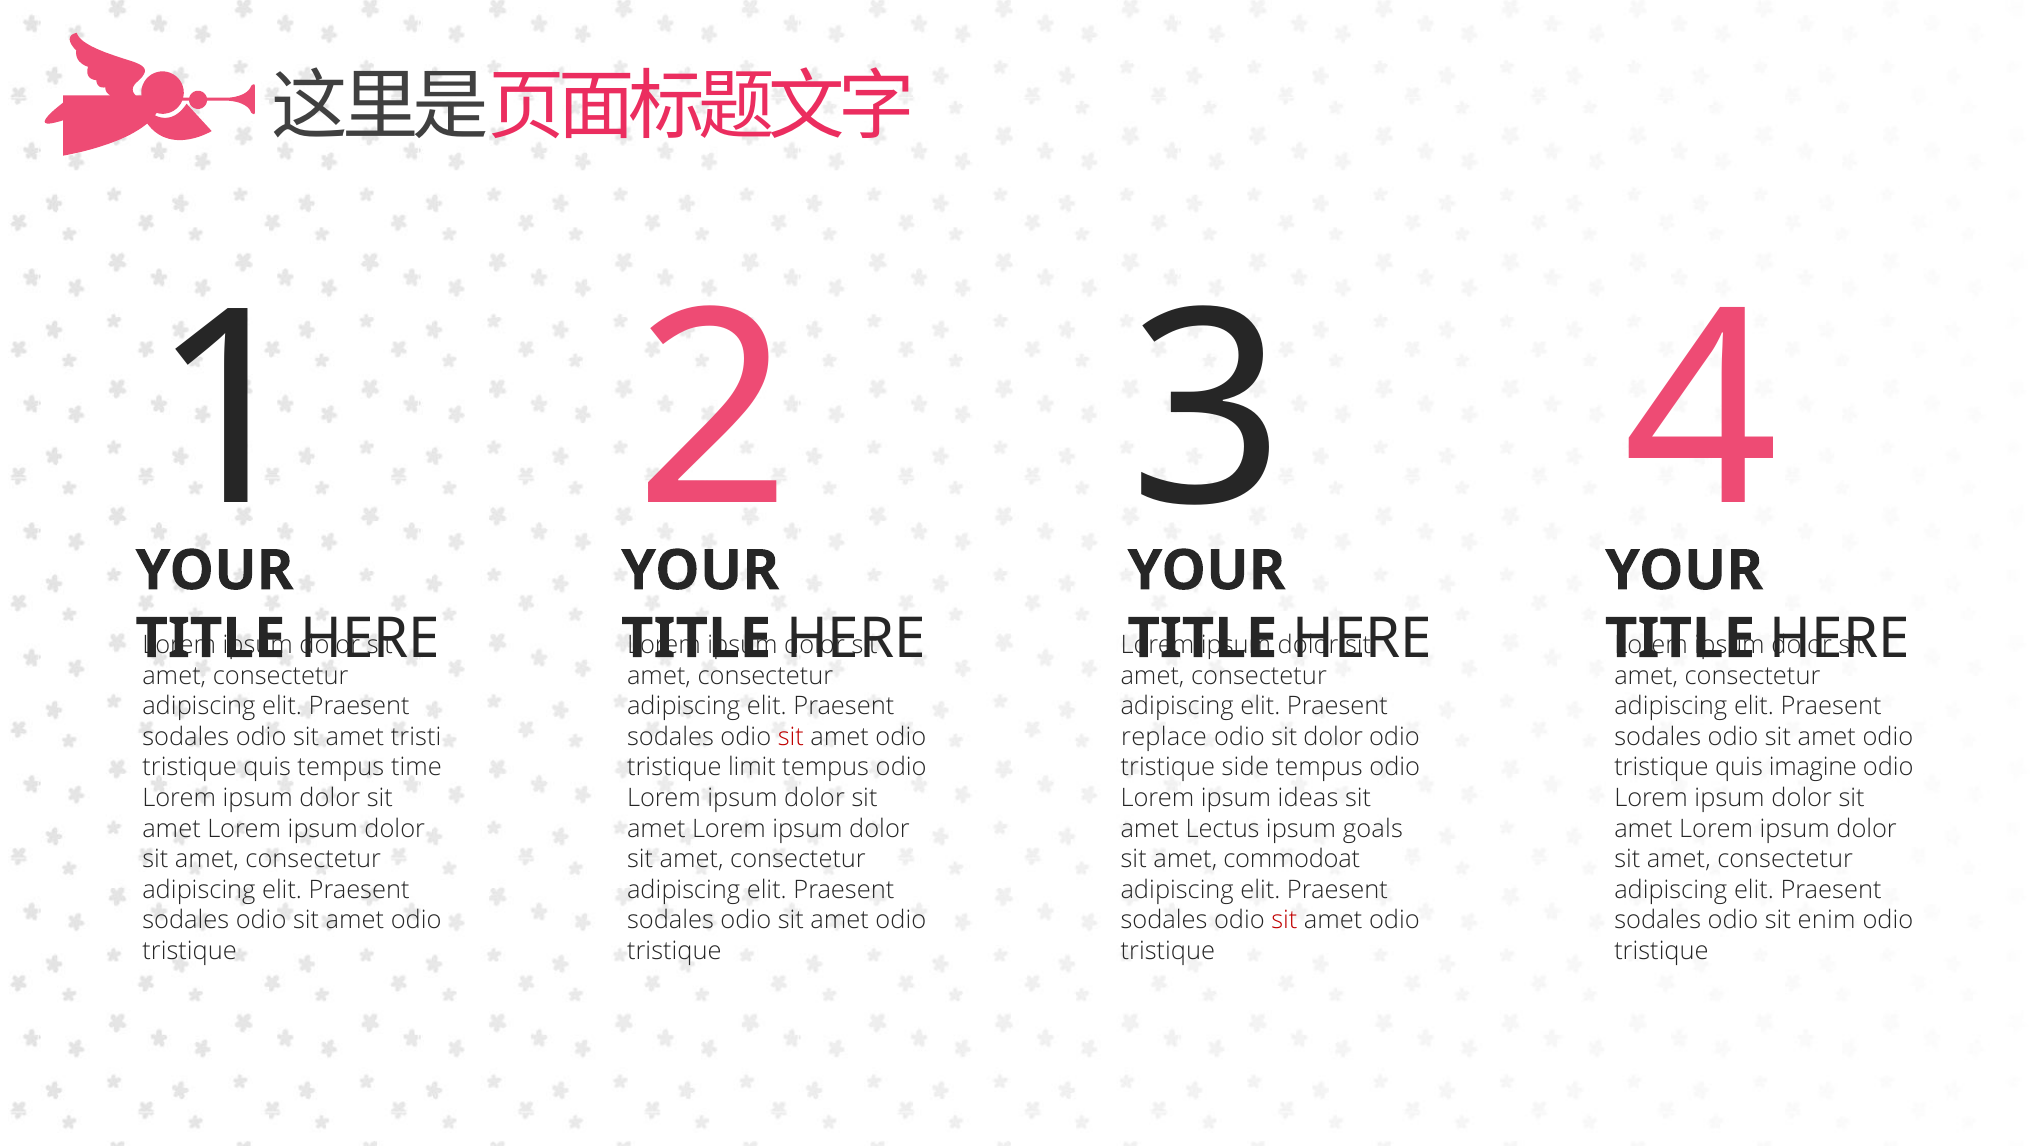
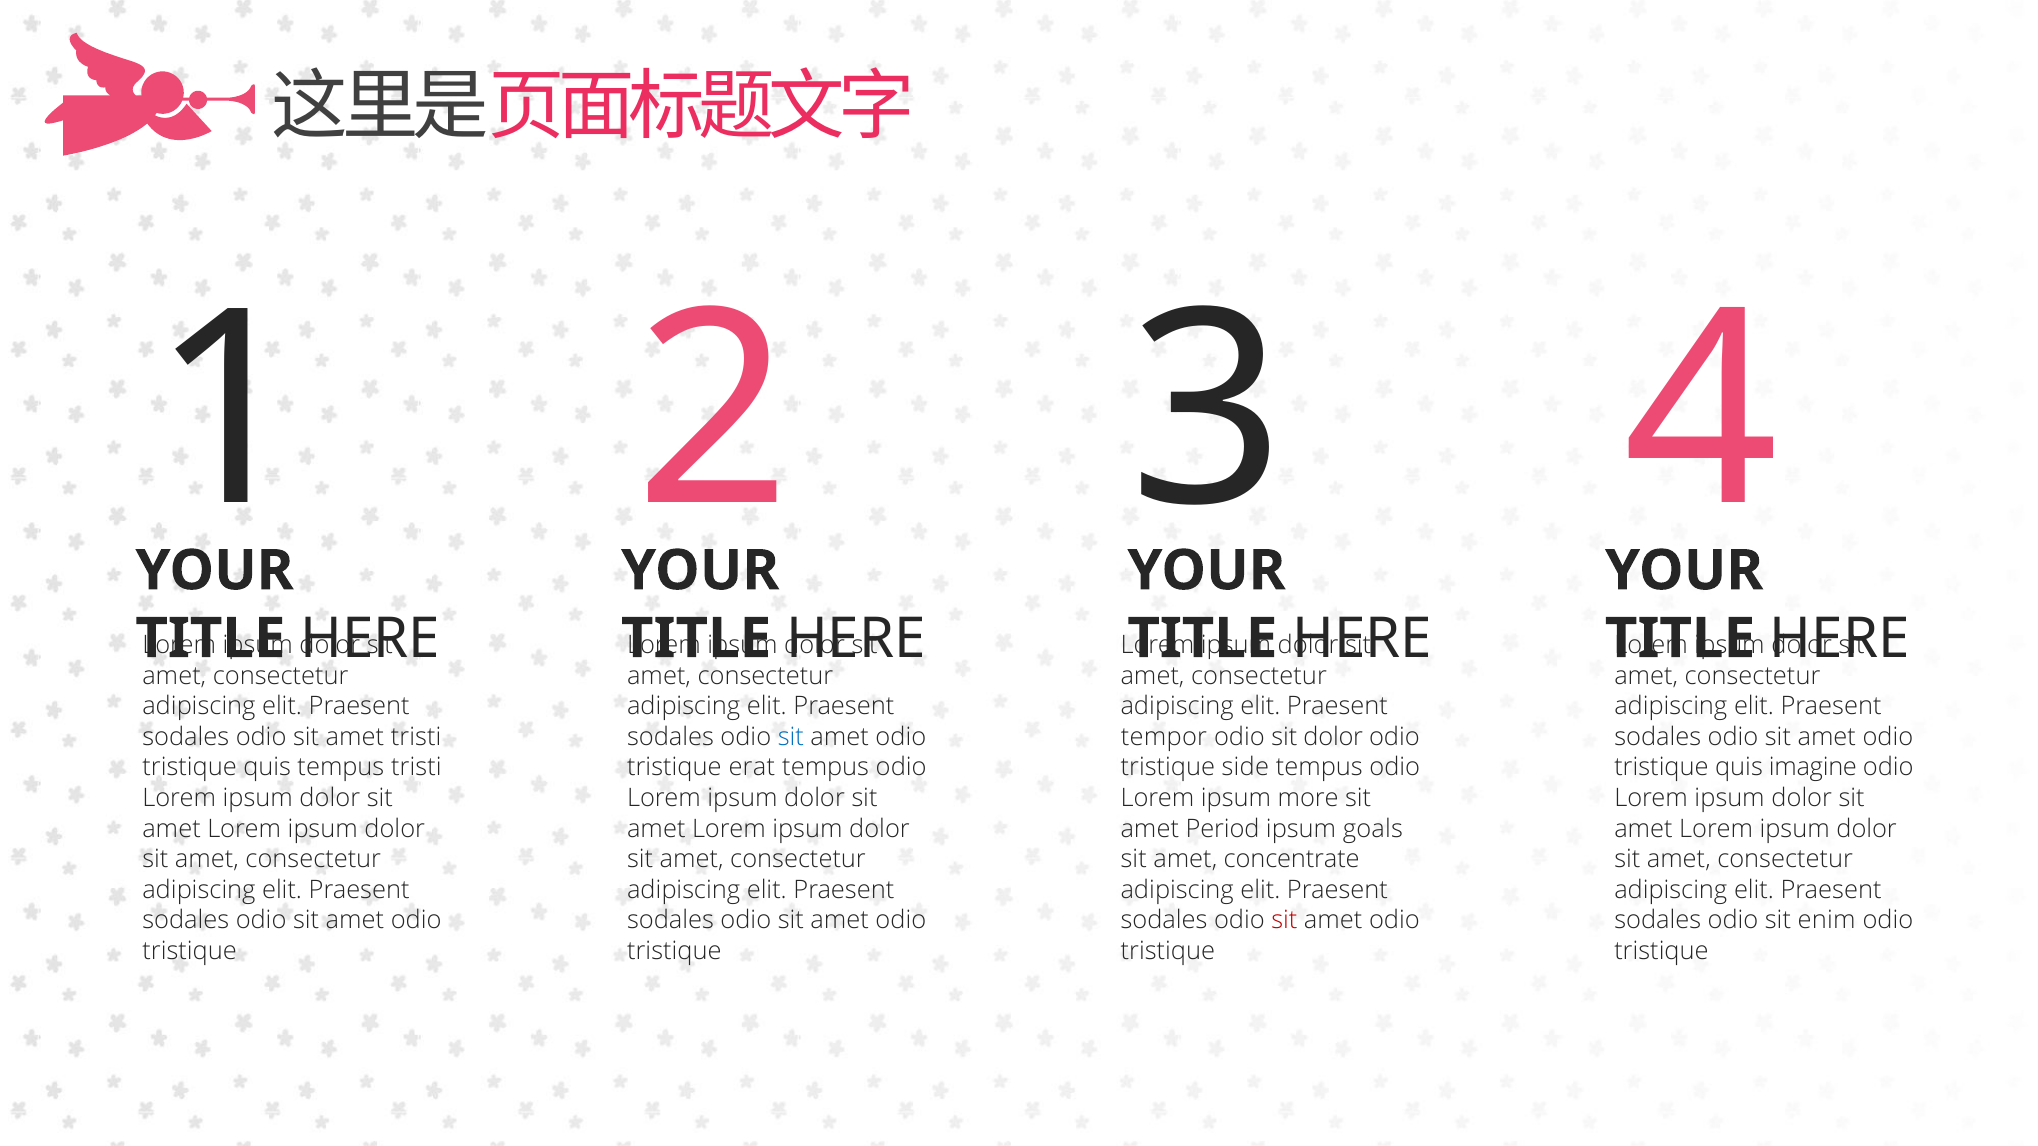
sit at (791, 737) colour: red -> blue
replace: replace -> tempor
tempus time: time -> tristi
limit: limit -> erat
ideas: ideas -> more
Lectus: Lectus -> Period
commodoat: commodoat -> concentrate
